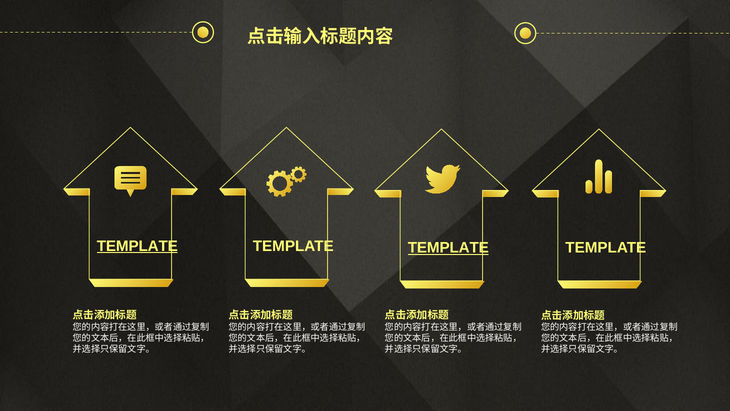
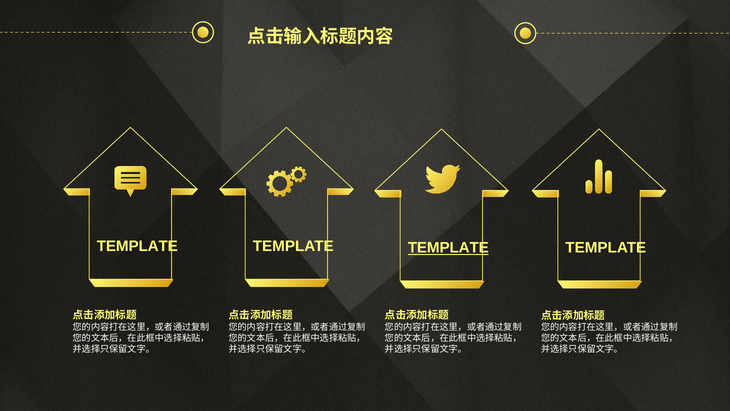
TEMPLATE at (137, 246) underline: present -> none
